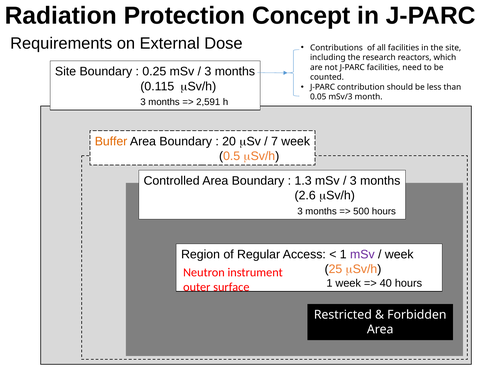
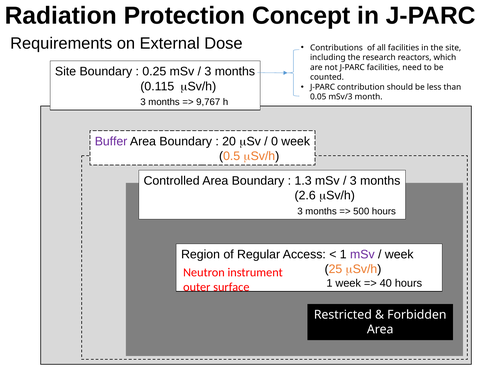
2,591: 2,591 -> 9,767
Buffer colour: orange -> purple
7: 7 -> 0
